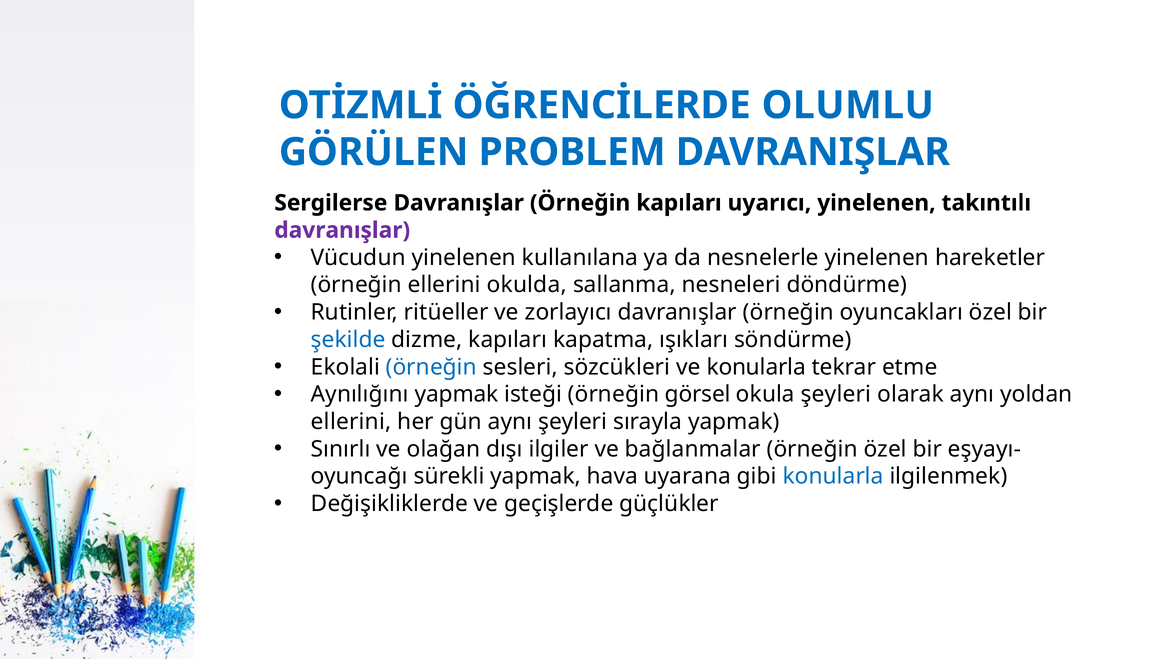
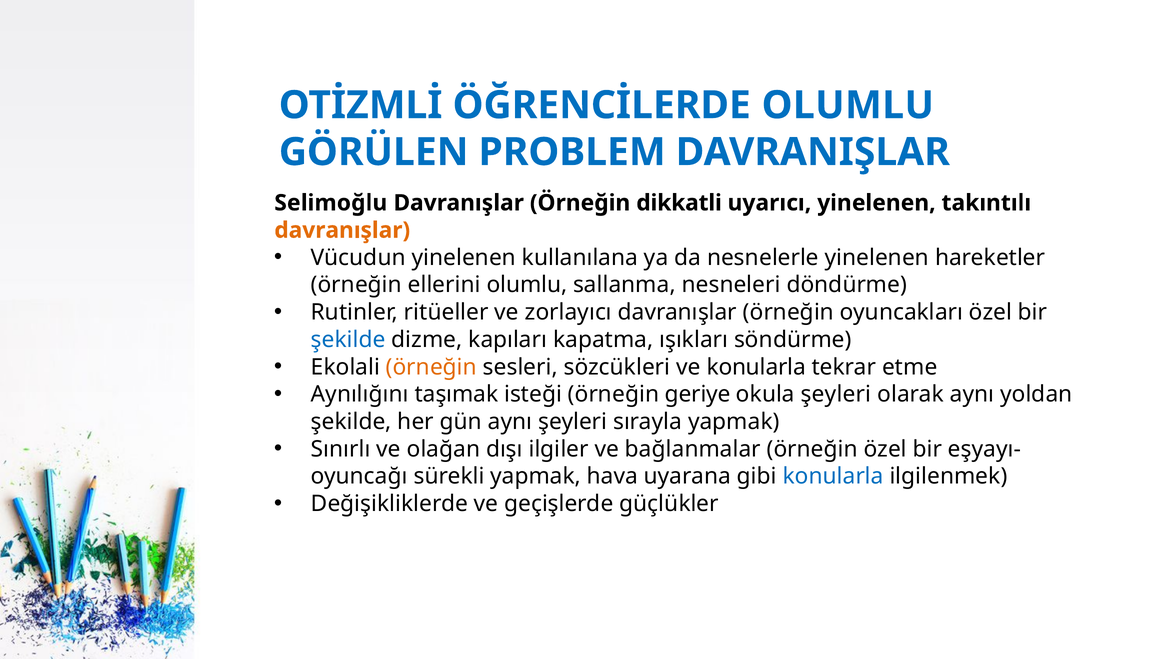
Sergilerse: Sergilerse -> Selimoğlu
Örneğin kapıları: kapıları -> dikkatli
davranışlar at (342, 230) colour: purple -> orange
ellerini okulda: okulda -> olumlu
örneğin at (431, 367) colour: blue -> orange
Aynılığını yapmak: yapmak -> taşımak
görsel: görsel -> geriye
ellerini at (351, 422): ellerini -> şekilde
